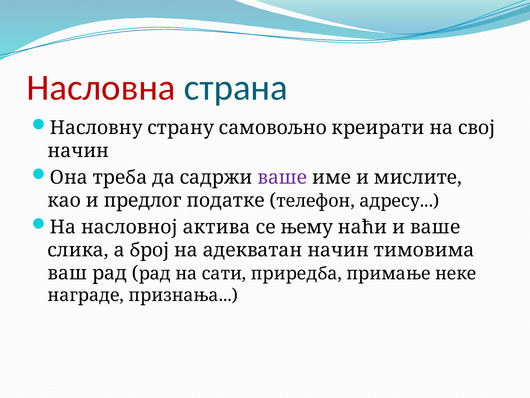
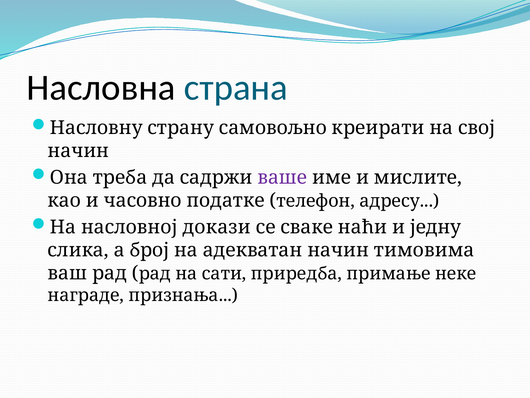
Насловна colour: red -> black
предлог: предлог -> часовно
актива: актива -> докази
њему: њему -> сваке
и ваше: ваше -> једну
